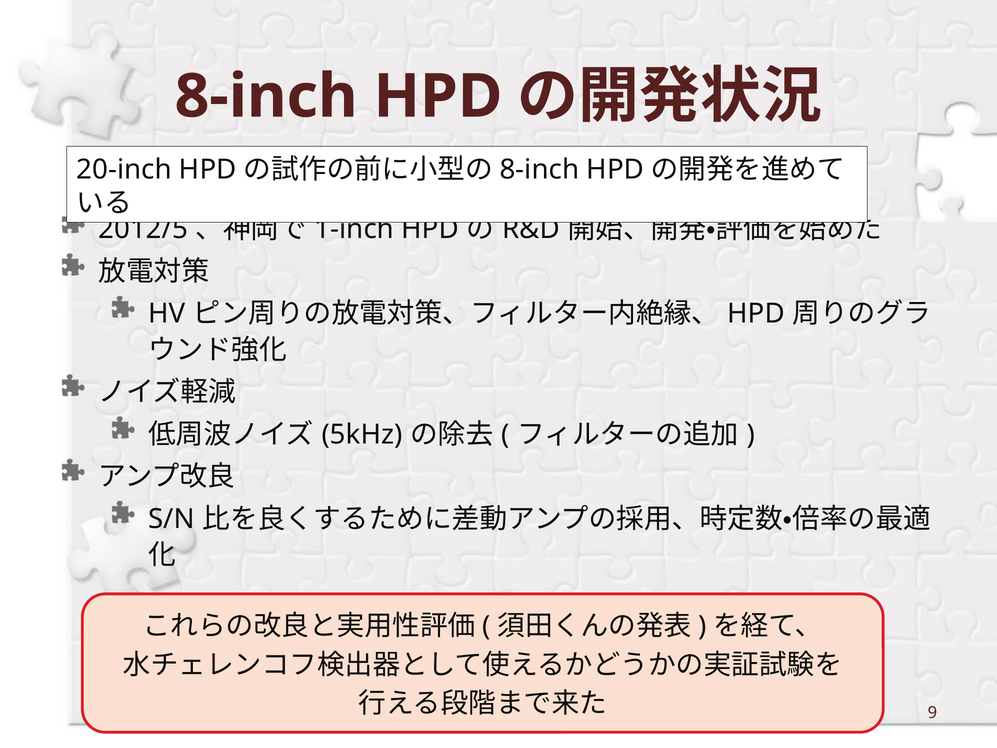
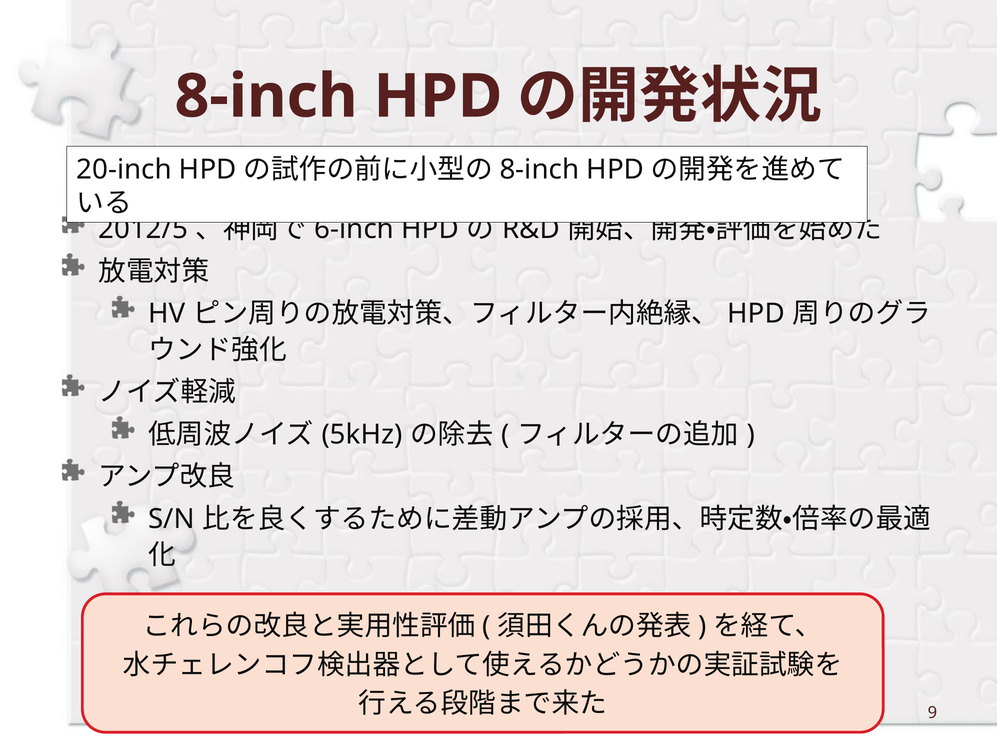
1-inch: 1-inch -> 6-inch
